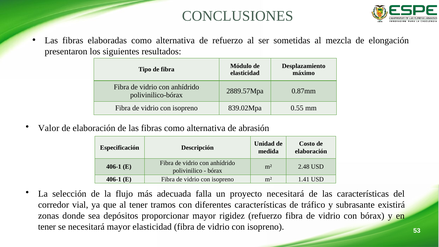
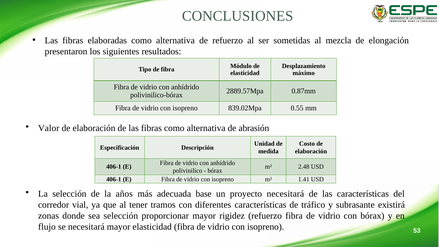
flujo: flujo -> años
falla: falla -> base
sea depósitos: depósitos -> selección
tener at (47, 227): tener -> flujo
